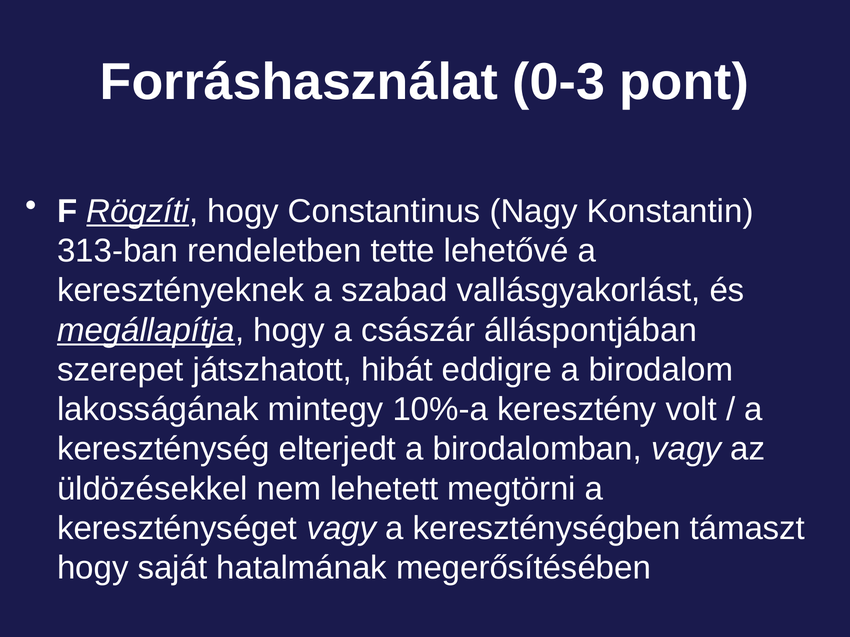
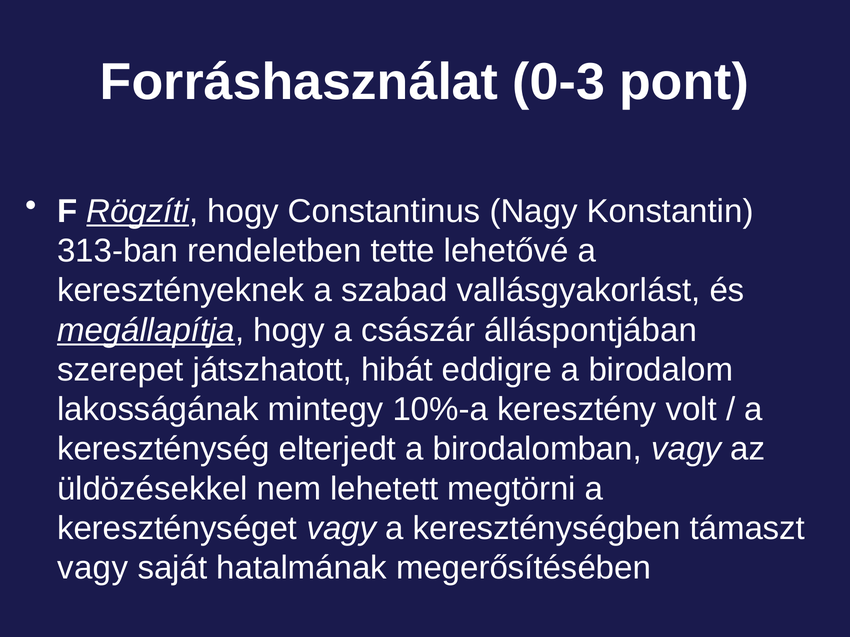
hogy at (93, 568): hogy -> vagy
